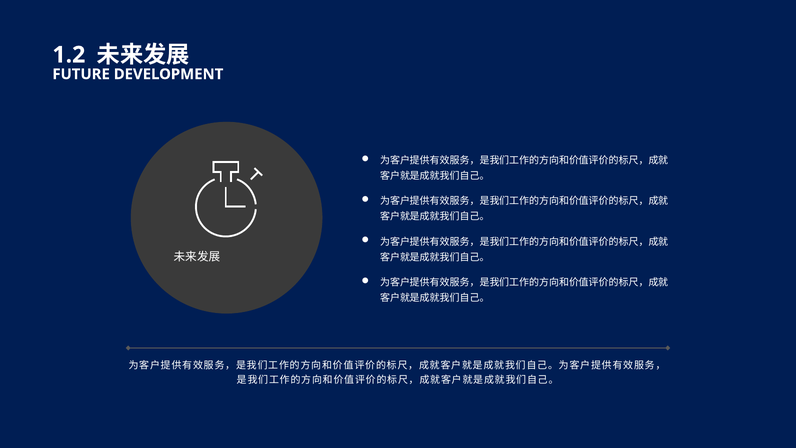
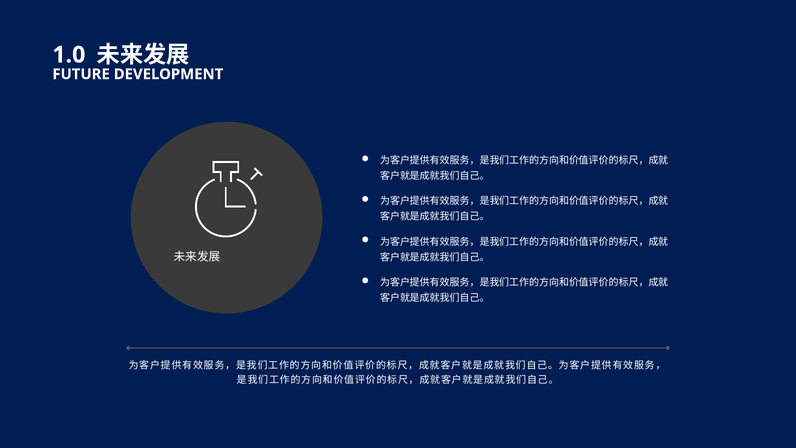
1.2: 1.2 -> 1.0
